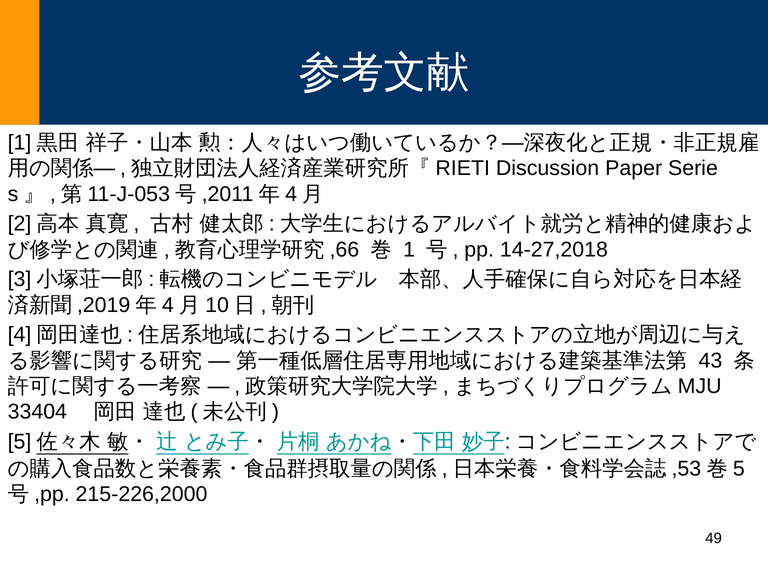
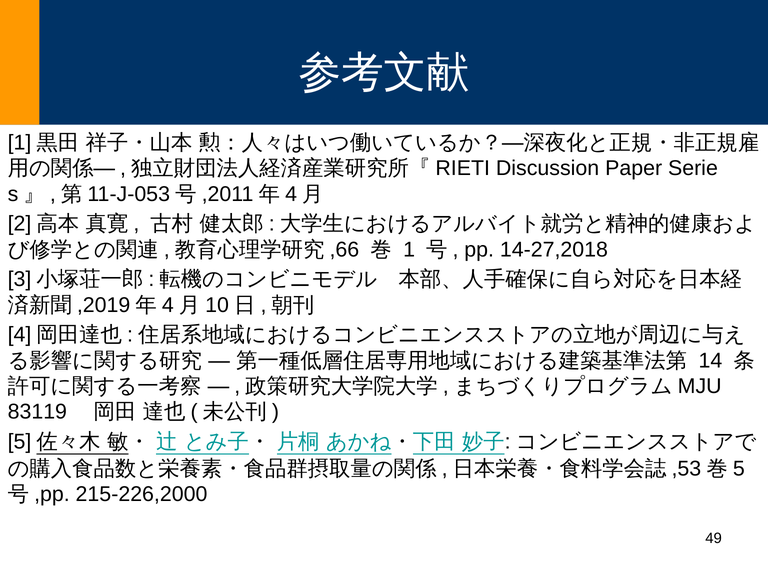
43: 43 -> 14
33404: 33404 -> 83119
